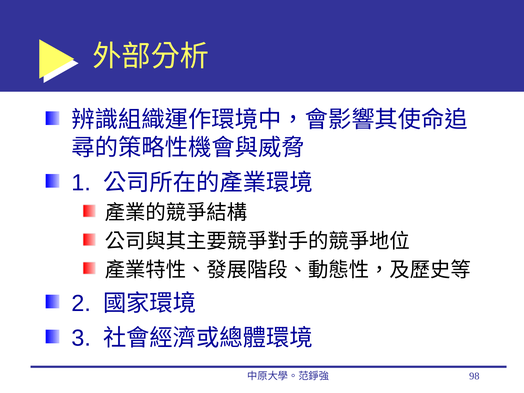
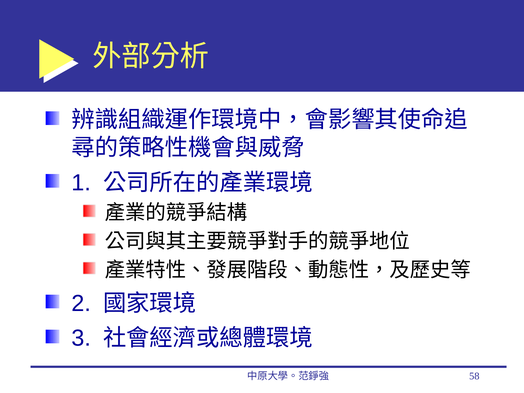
98: 98 -> 58
